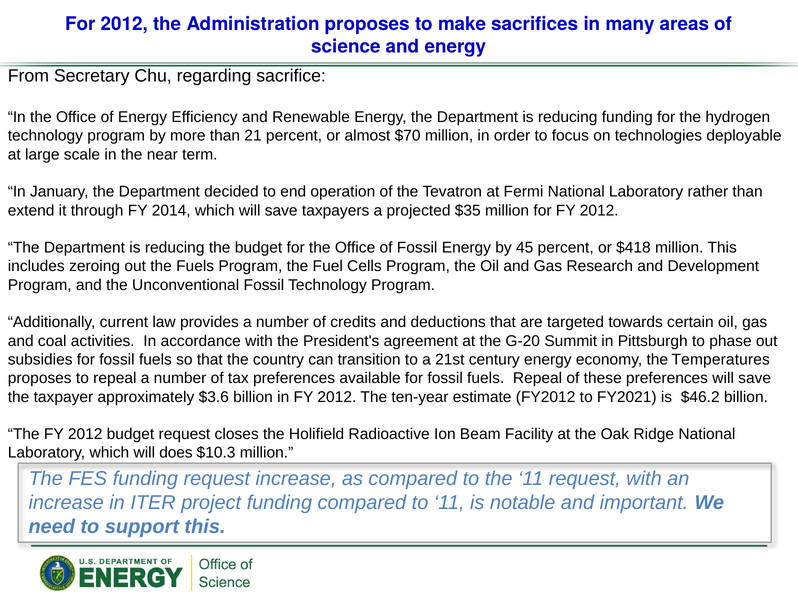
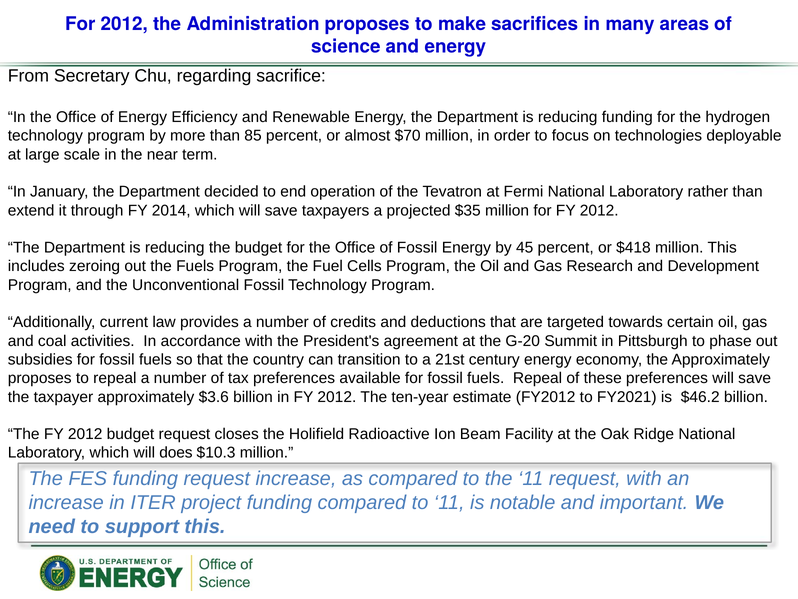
21: 21 -> 85
the Temperatures: Temperatures -> Approximately
